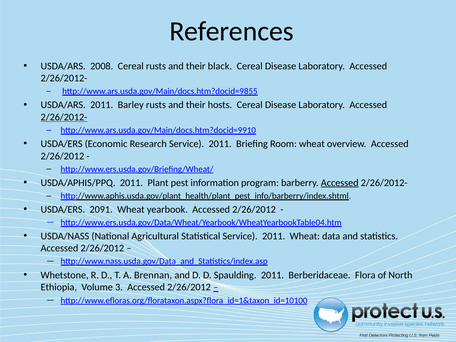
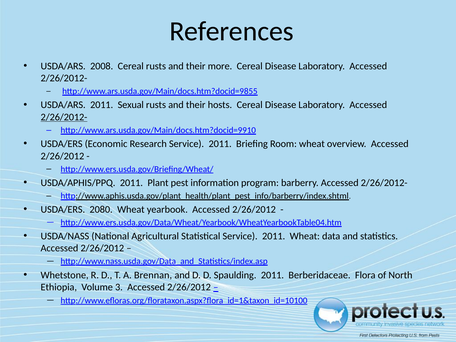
black: black -> more
Barley: Barley -> Sexual
Accessed at (340, 183) underline: present -> none
2091: 2091 -> 2080
